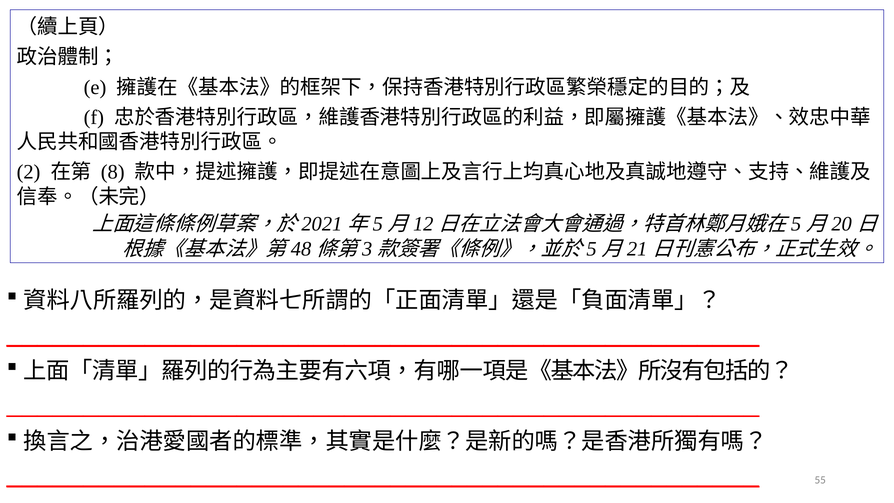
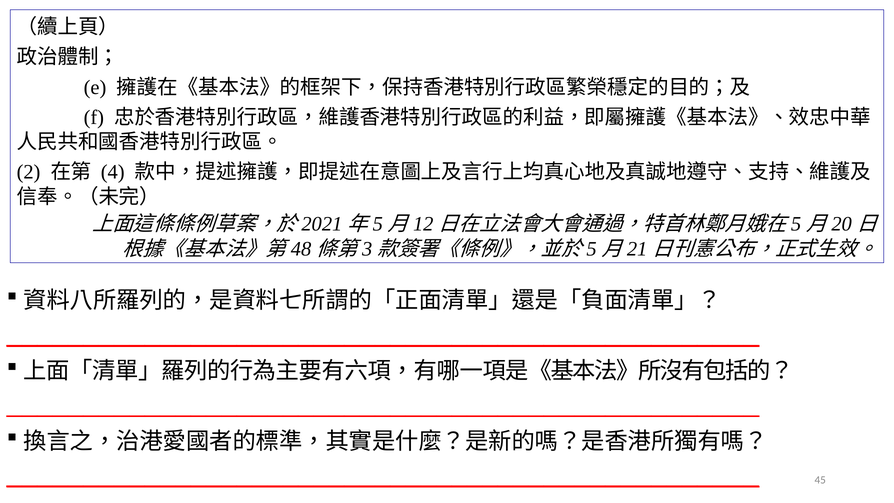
8: 8 -> 4
55: 55 -> 45
